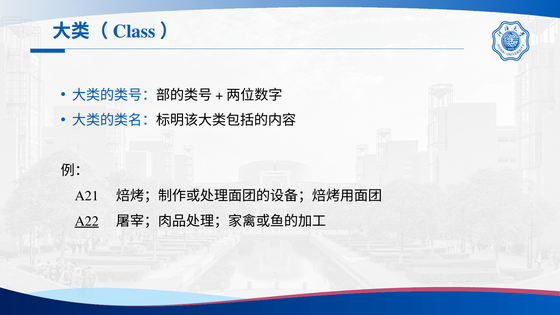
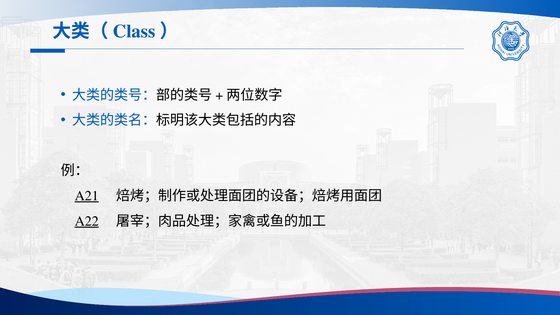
A21 underline: none -> present
